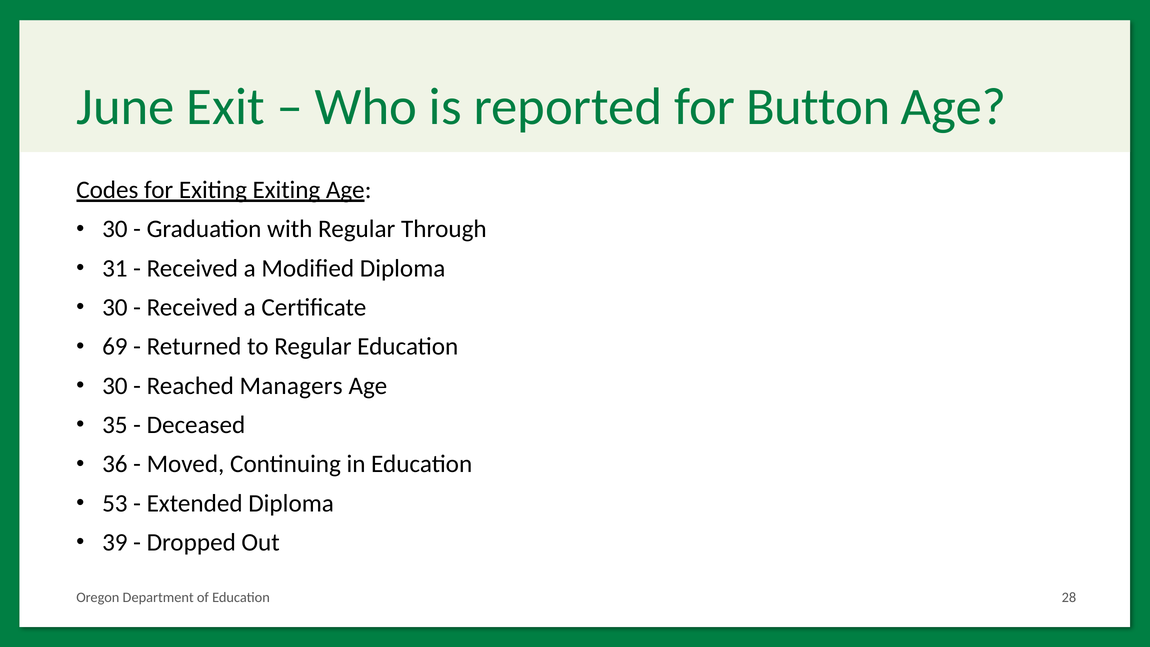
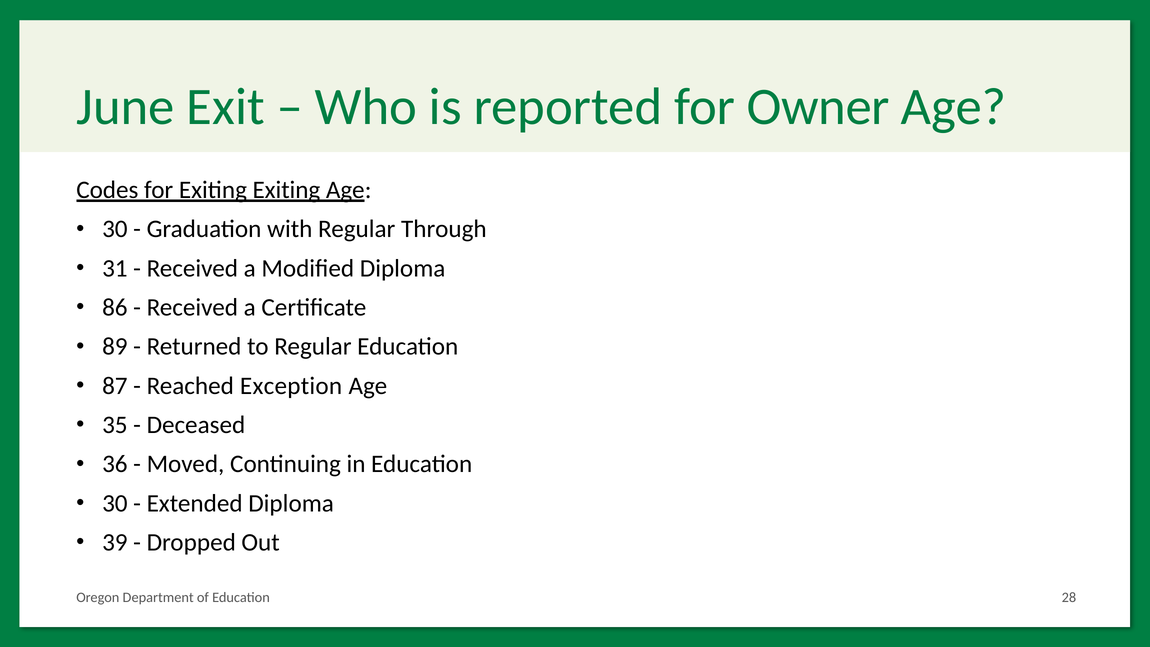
Button: Button -> Owner
30 at (115, 307): 30 -> 86
69: 69 -> 89
30 at (115, 386): 30 -> 87
Managers: Managers -> Exception
53 at (115, 503): 53 -> 30
